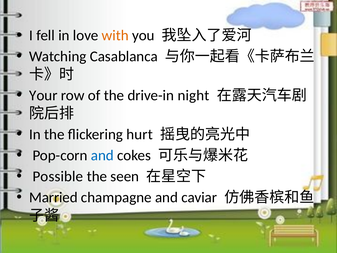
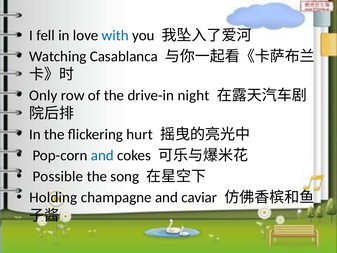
with colour: orange -> blue
Your: Your -> Only
seen: seen -> song
Married: Married -> Holding
